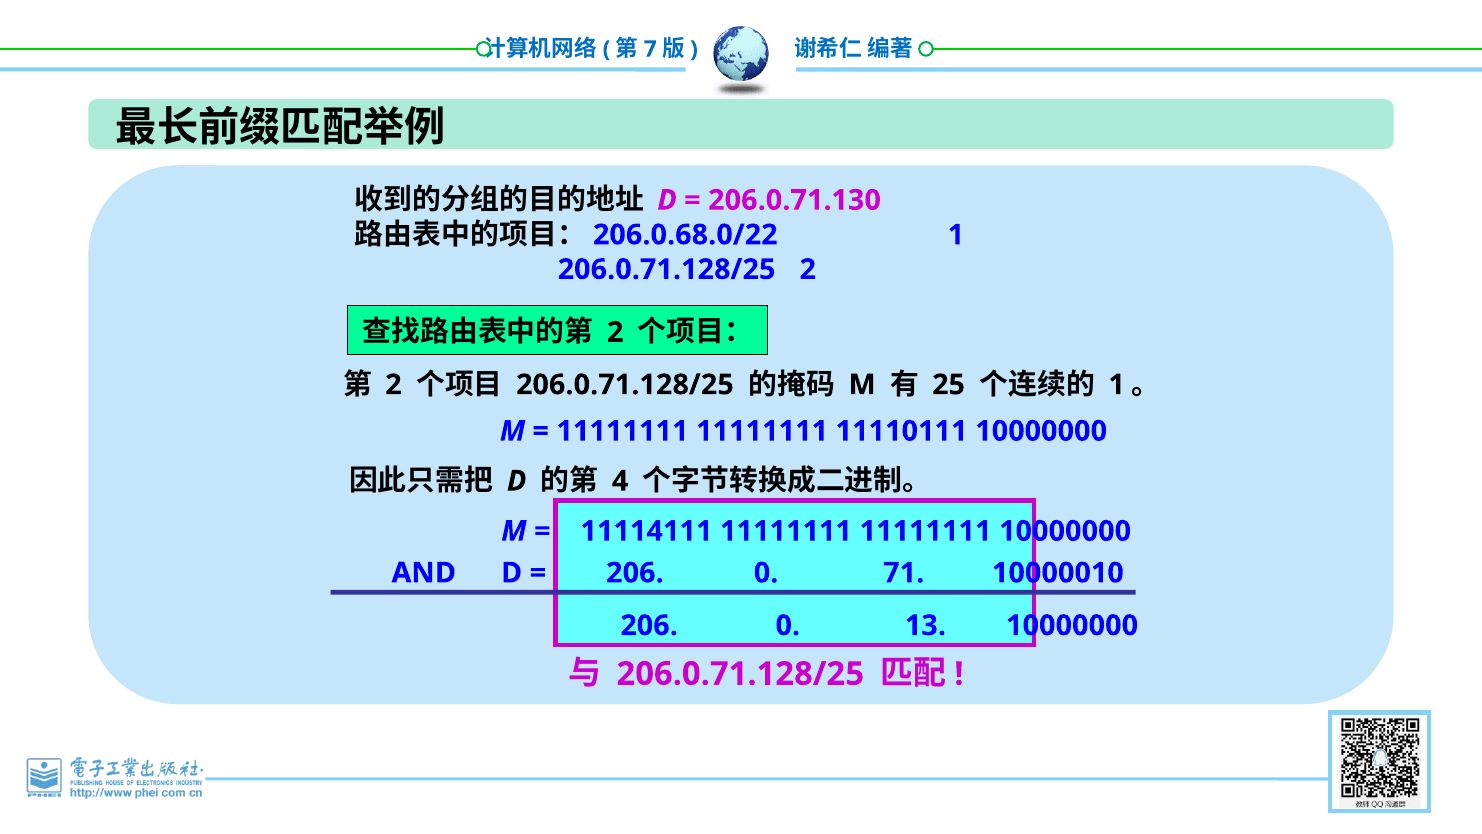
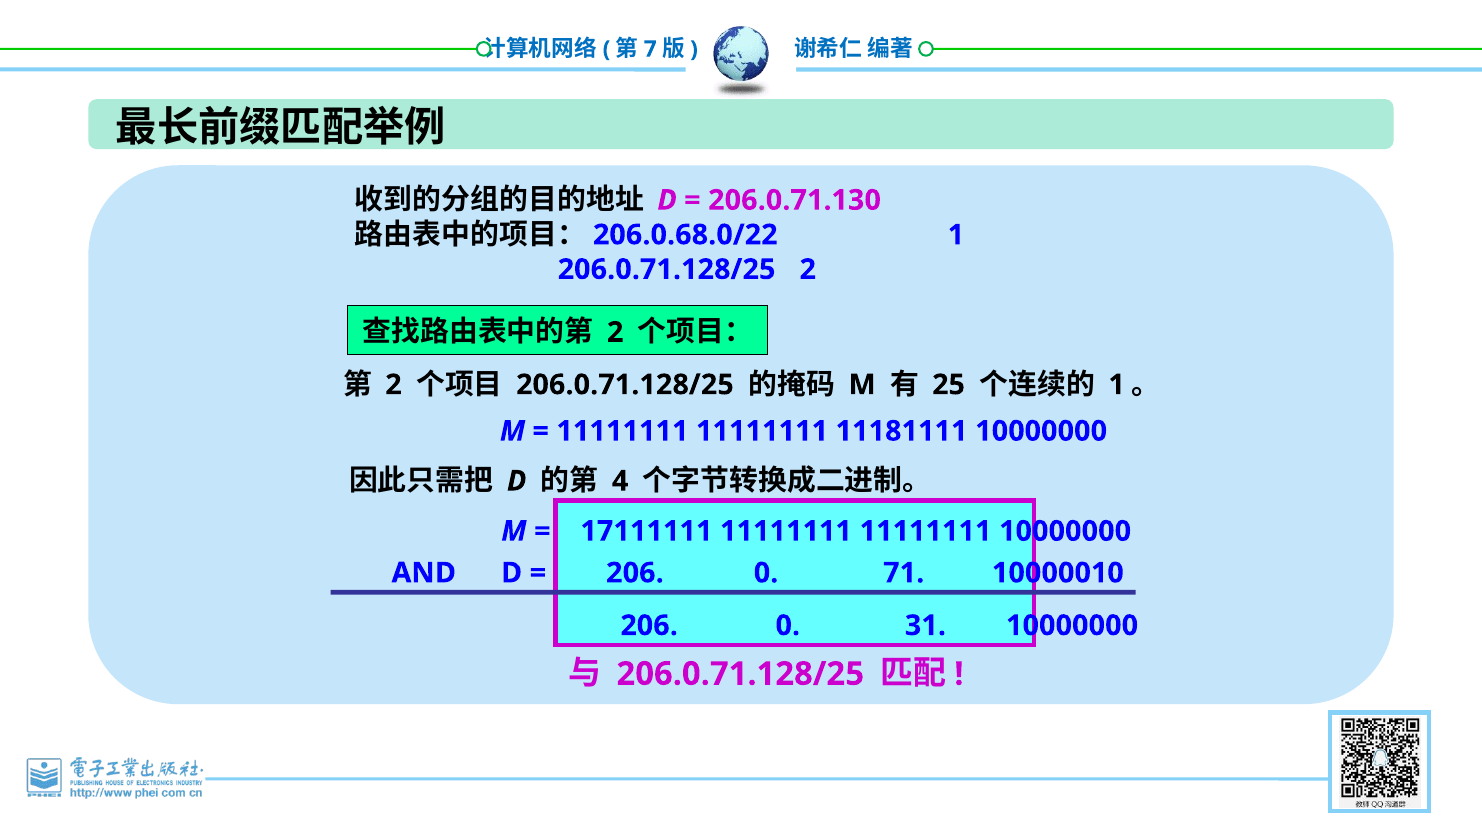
11110111: 11110111 -> 11181111
11114111: 11114111 -> 17111111
13: 13 -> 31
